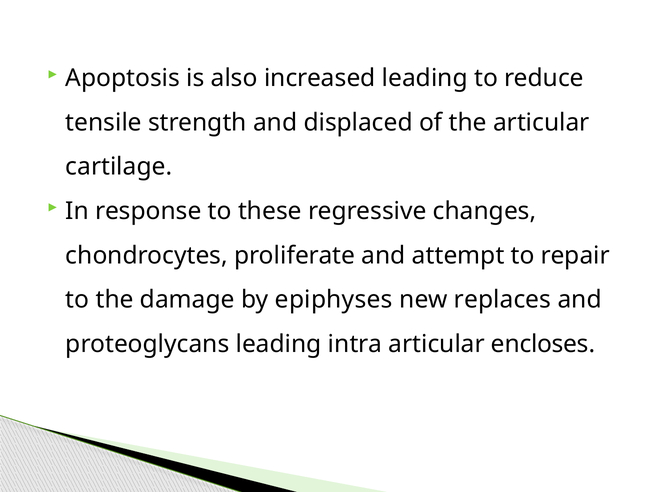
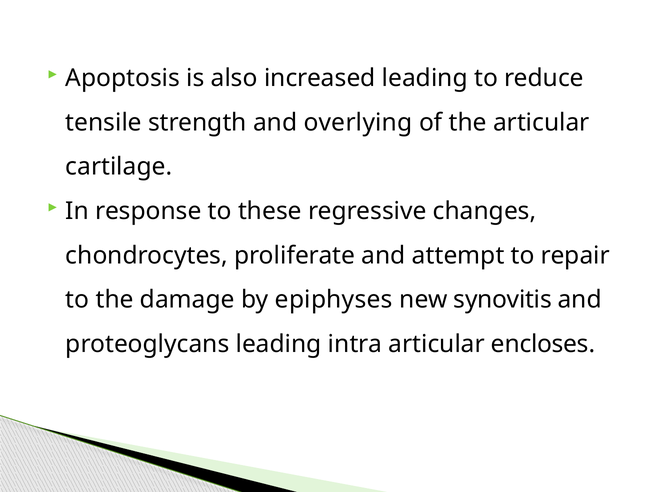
displaced: displaced -> overlying
replaces: replaces -> synovitis
